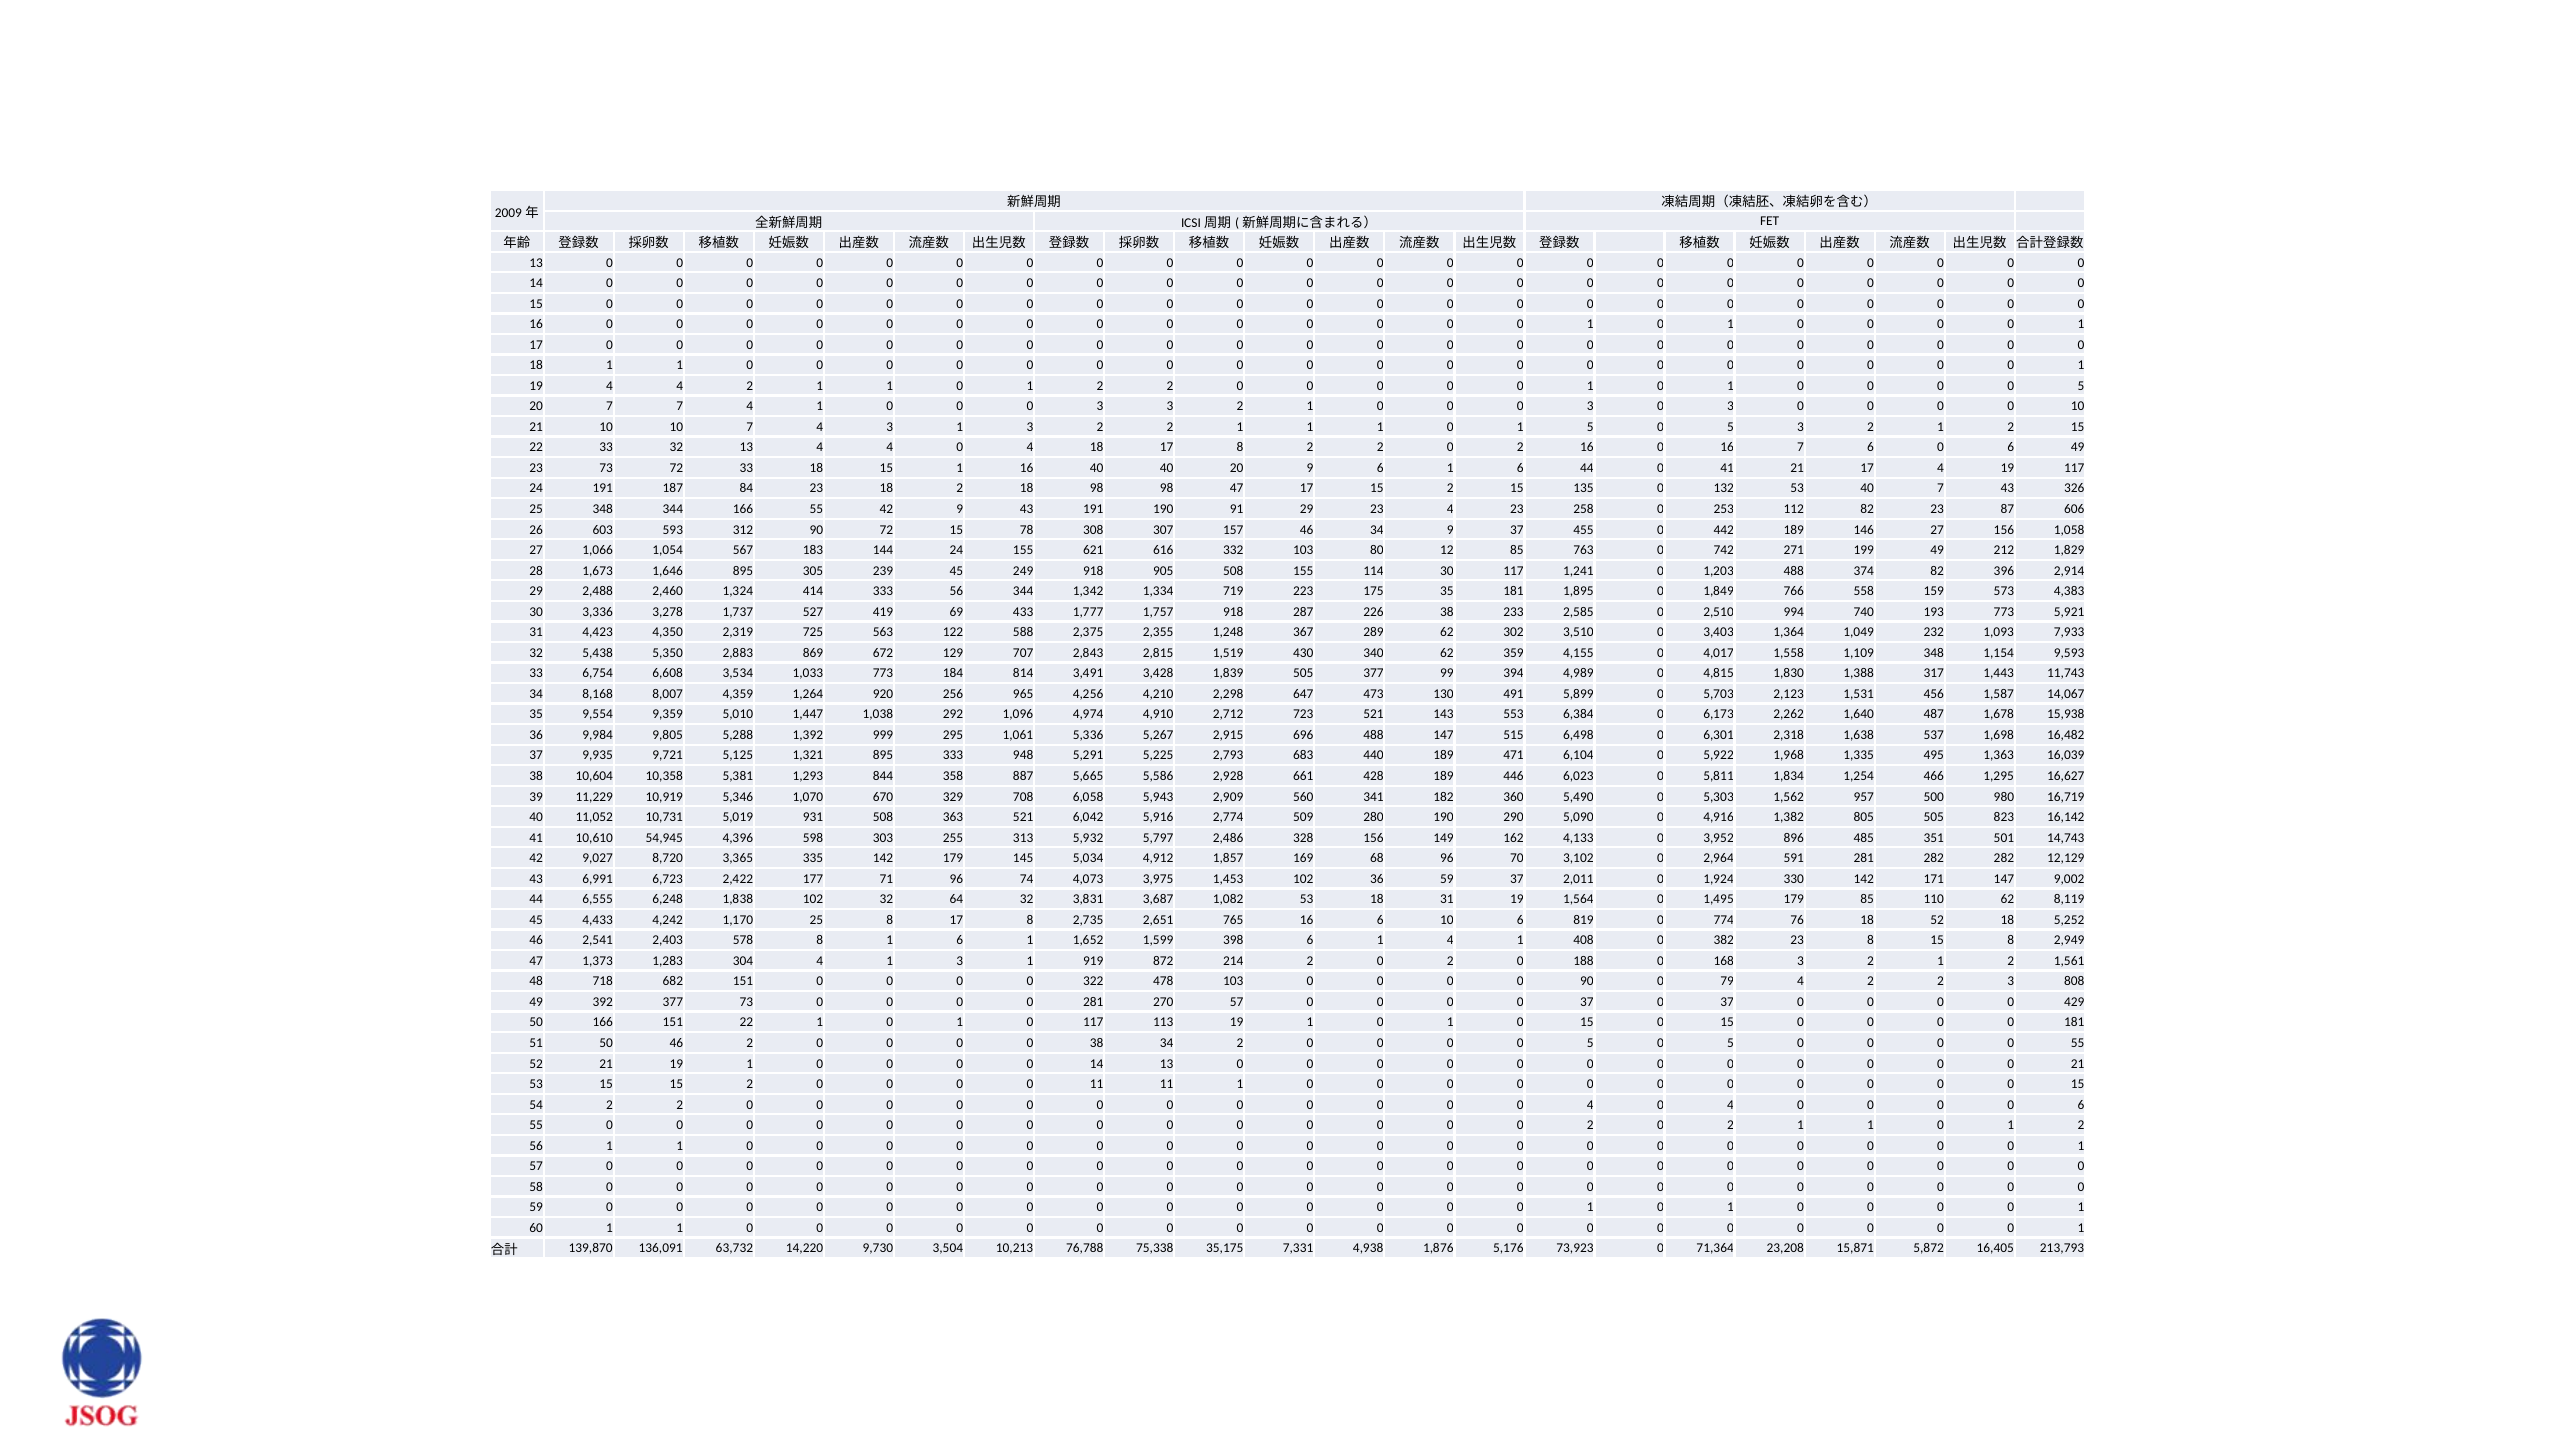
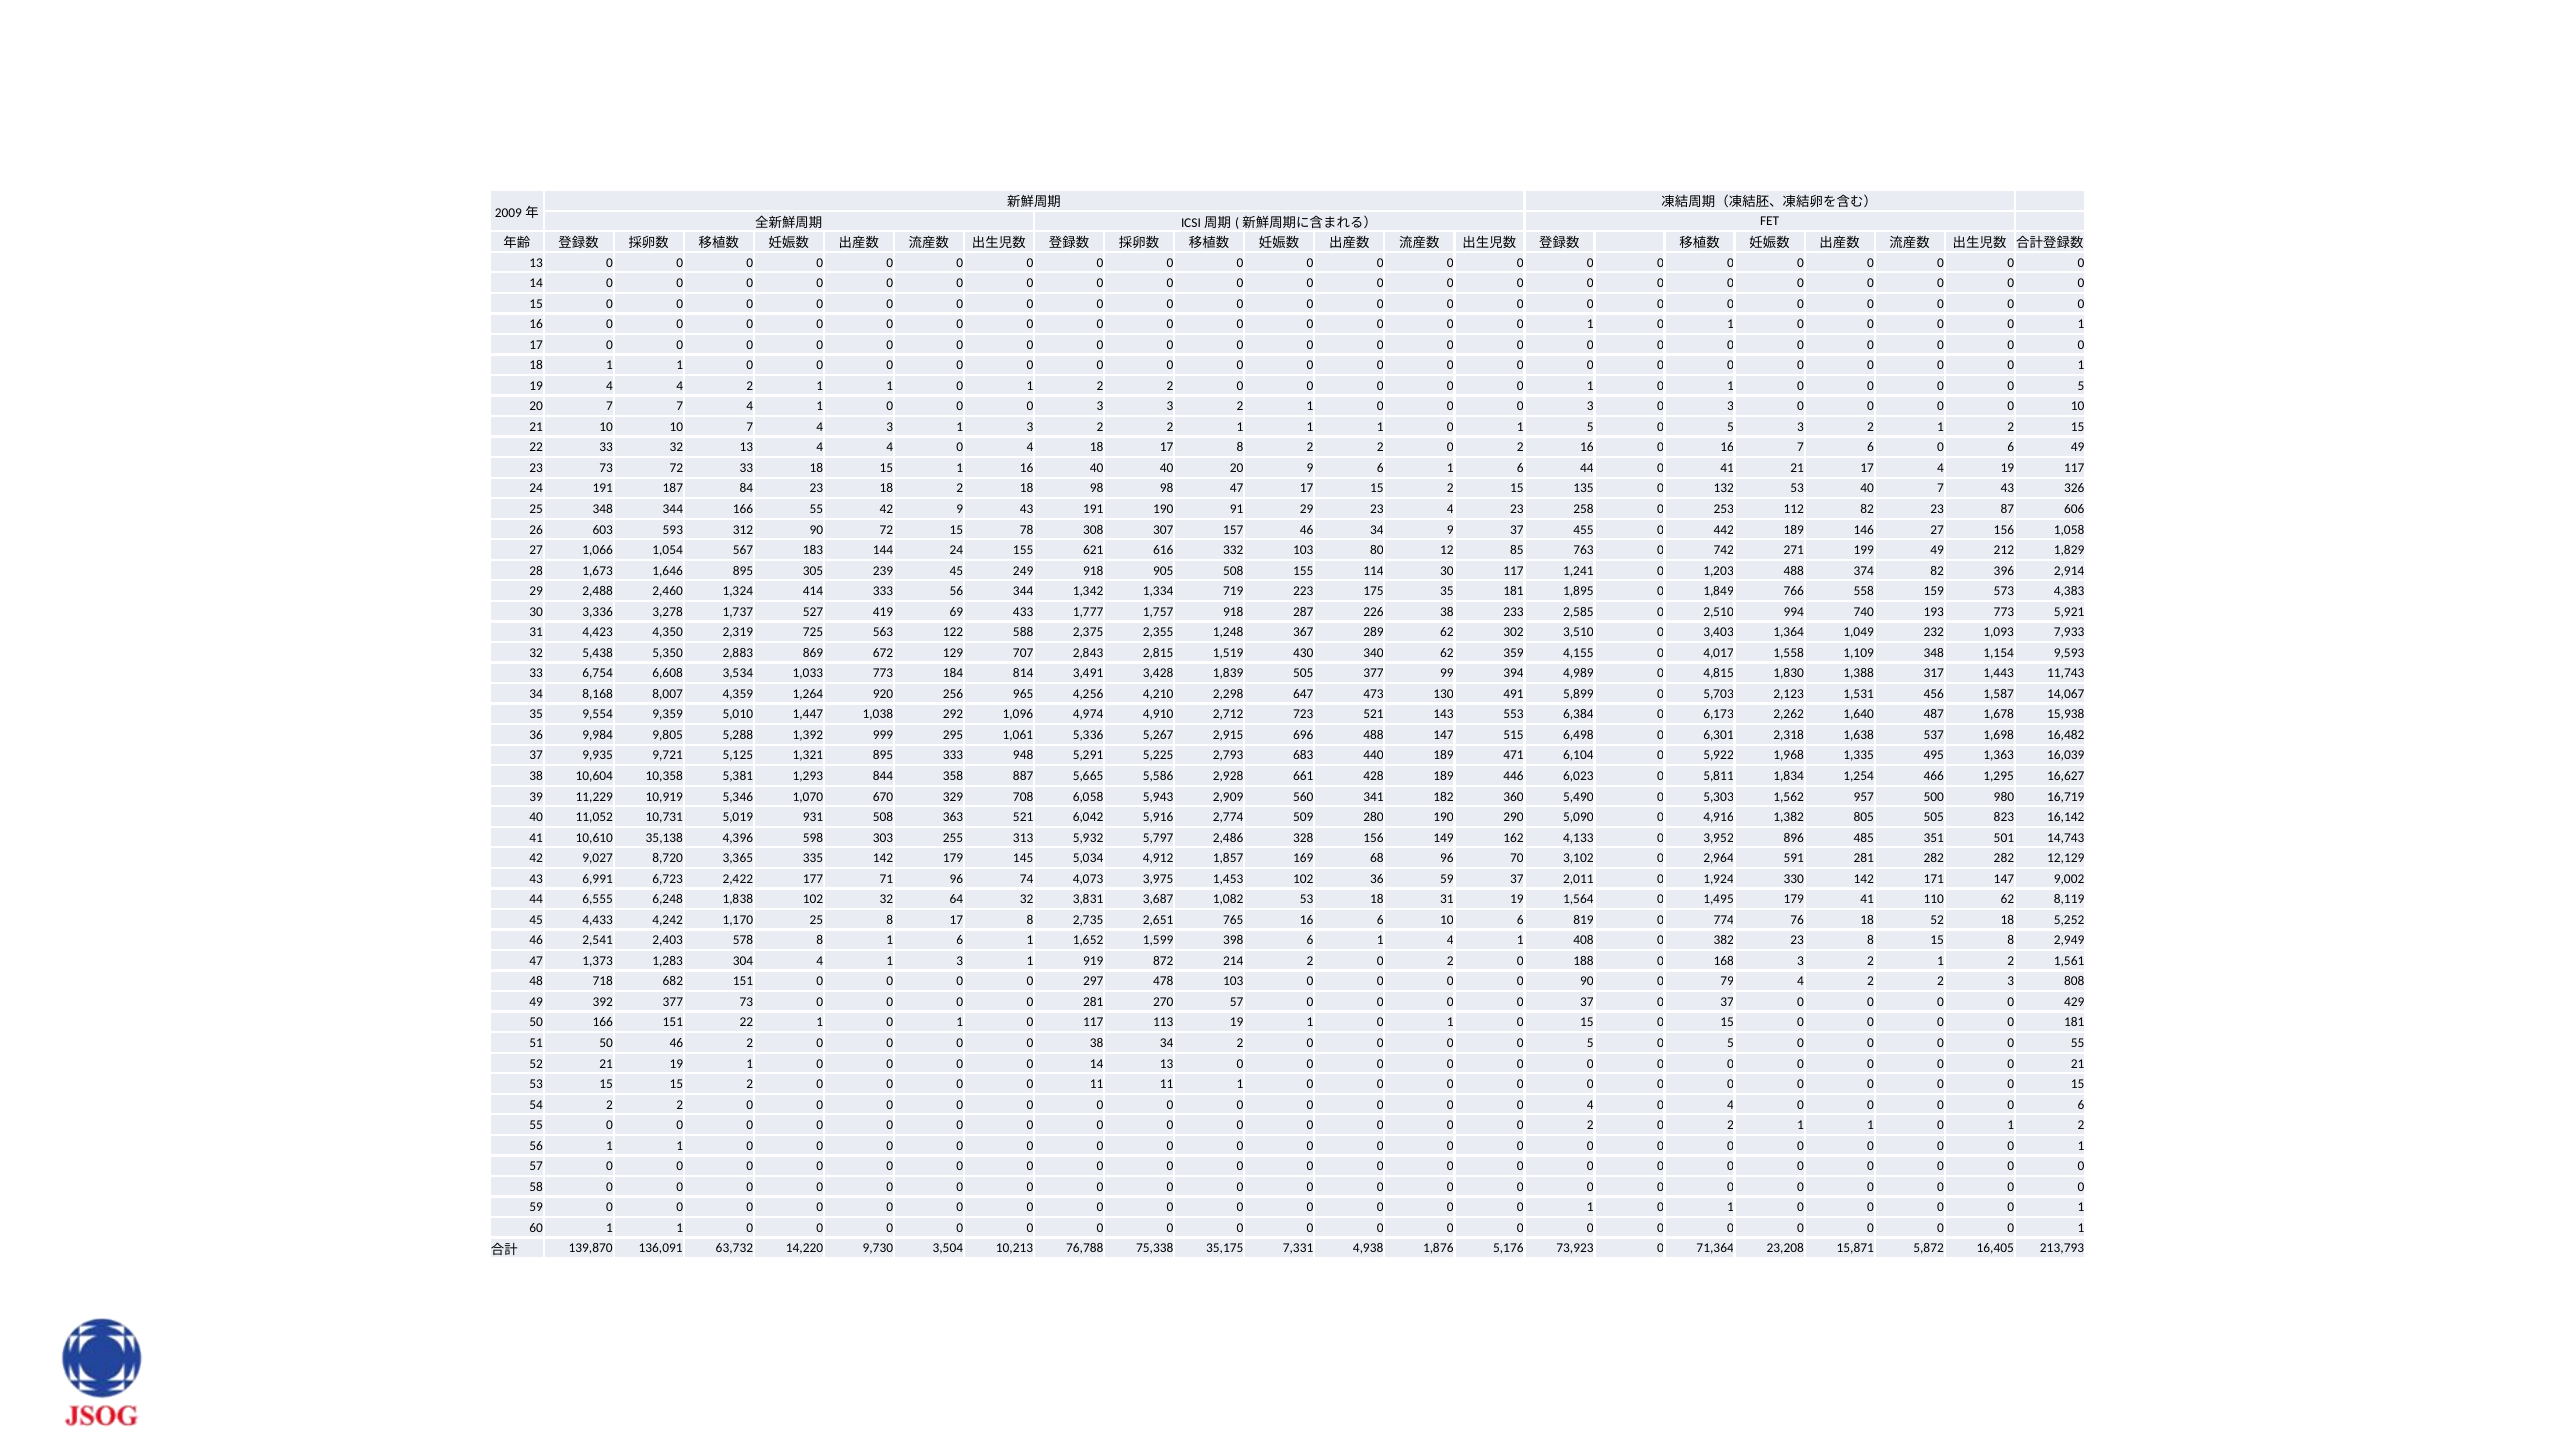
54,945: 54,945 -> 35,138
179 85: 85 -> 41
322: 322 -> 297
